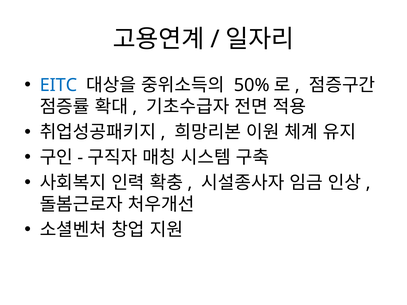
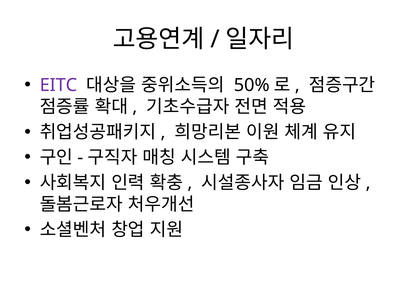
EITC colour: blue -> purple
